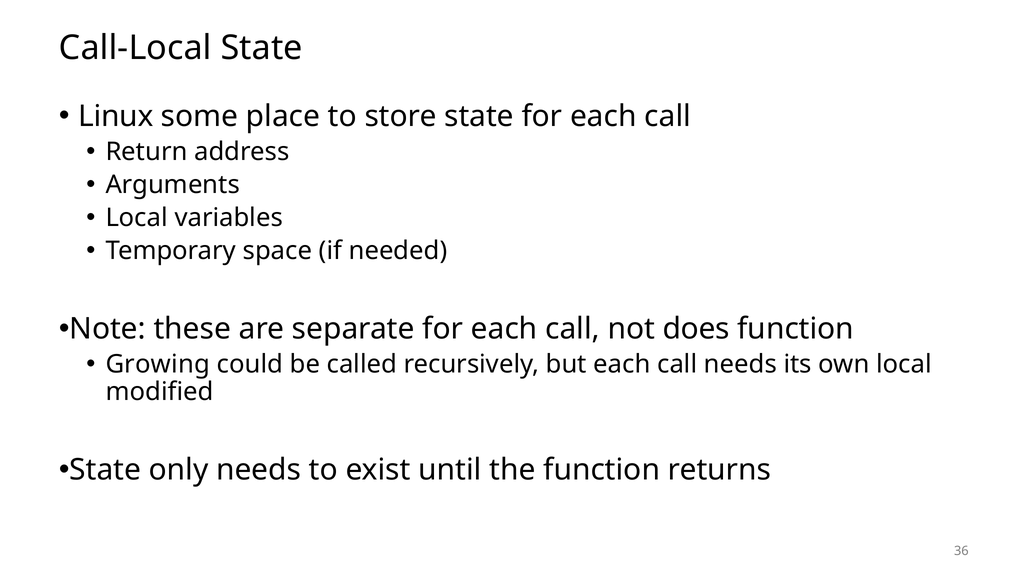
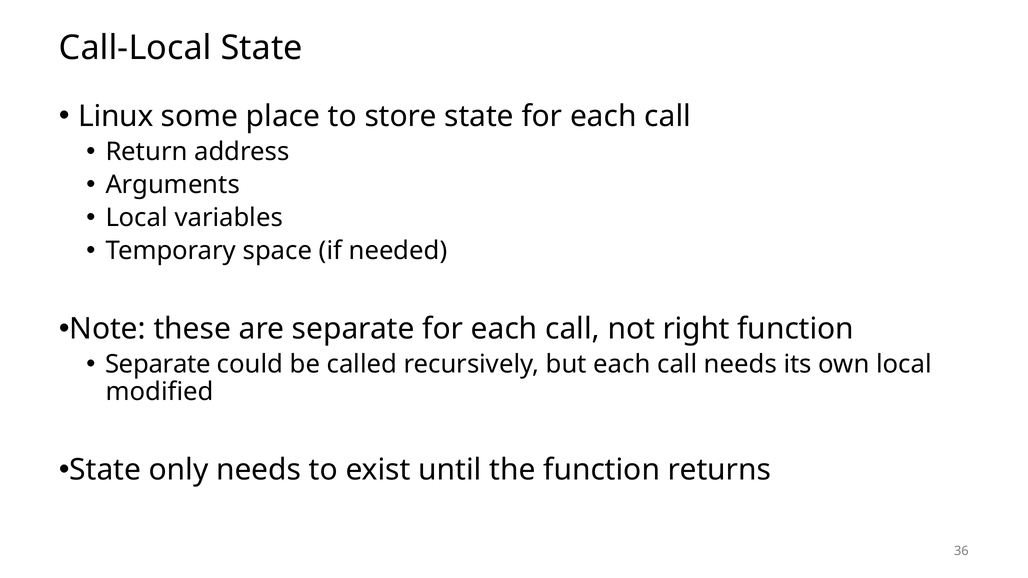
does: does -> right
Growing at (158, 364): Growing -> Separate
